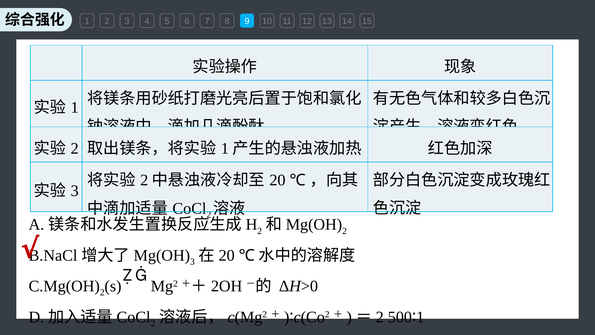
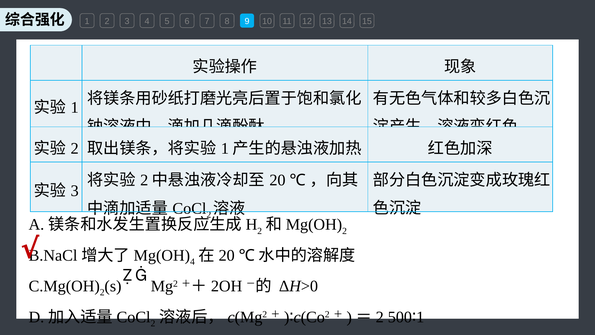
3 at (192, 262): 3 -> 4
